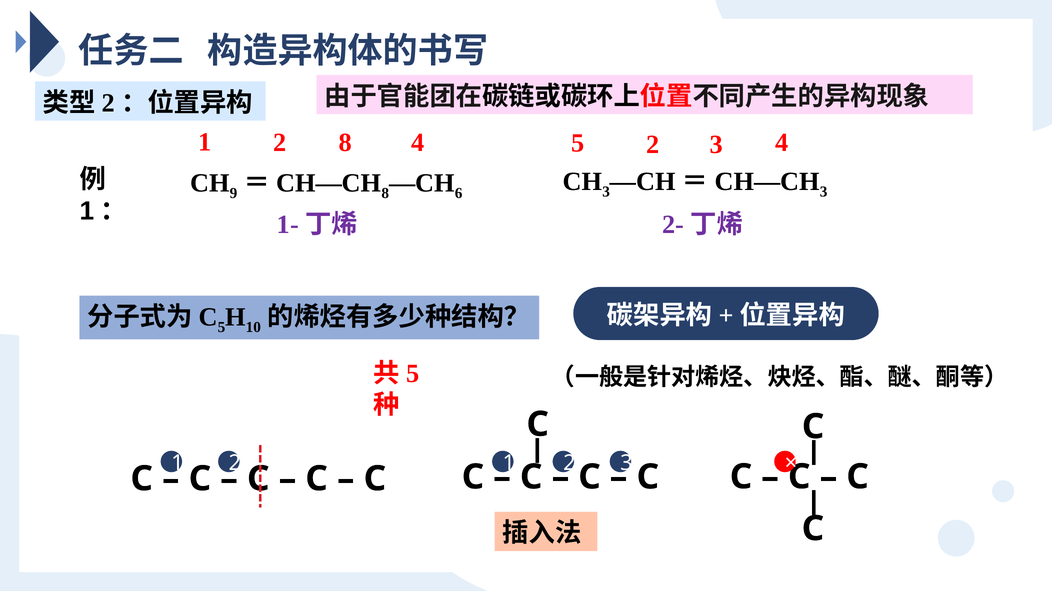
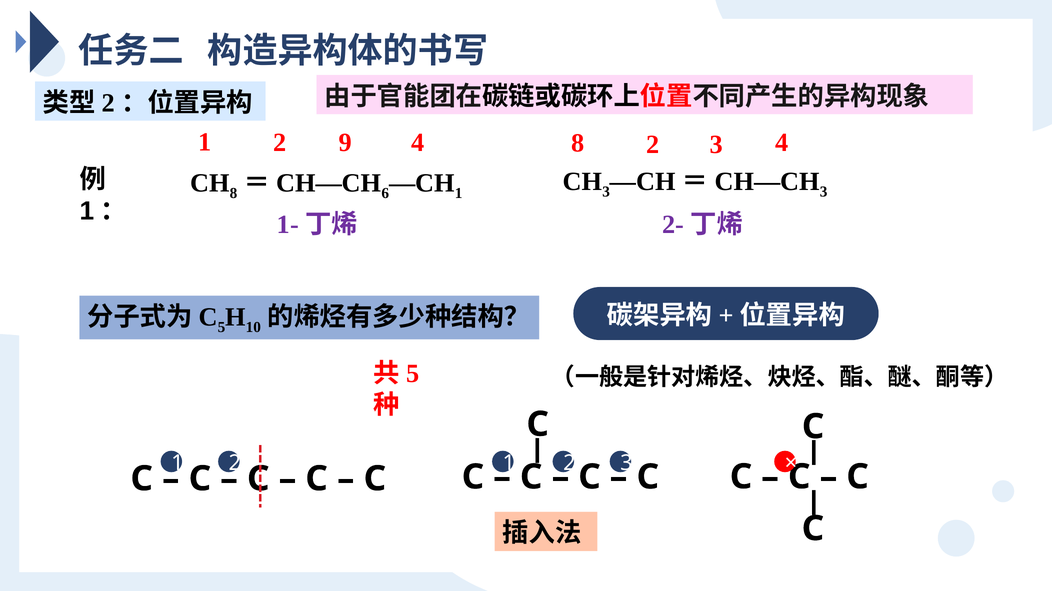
2 8: 8 -> 9
4 5: 5 -> 8
9 at (233, 194): 9 -> 8
8 at (385, 194): 8 -> 6
6 at (459, 194): 6 -> 1
